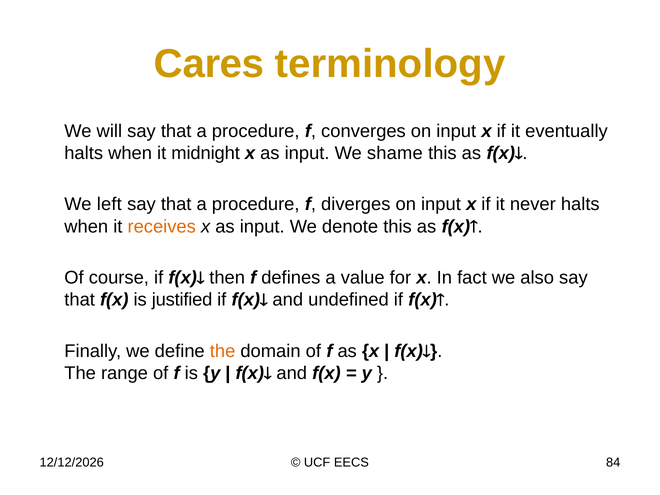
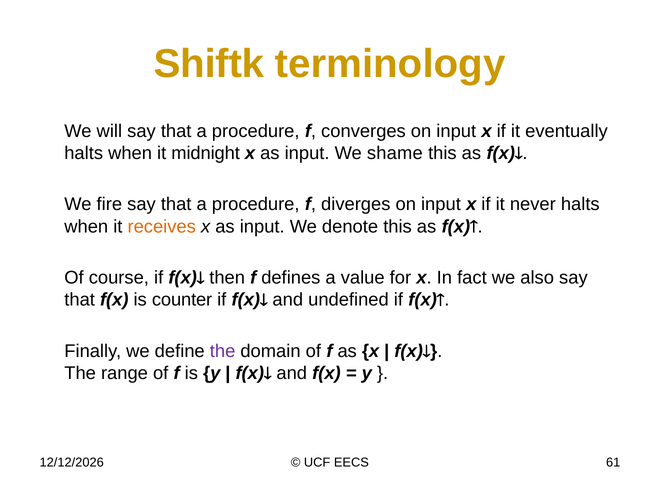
Cares: Cares -> Shiftk
left: left -> fire
justified: justified -> counter
the at (223, 351) colour: orange -> purple
84: 84 -> 61
